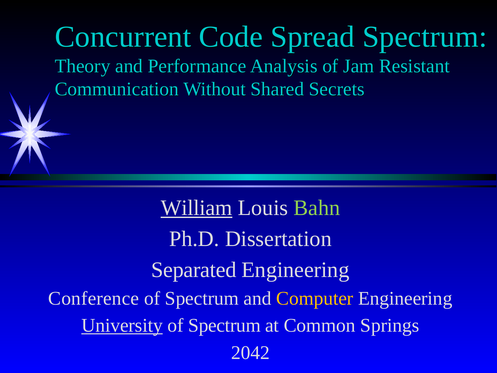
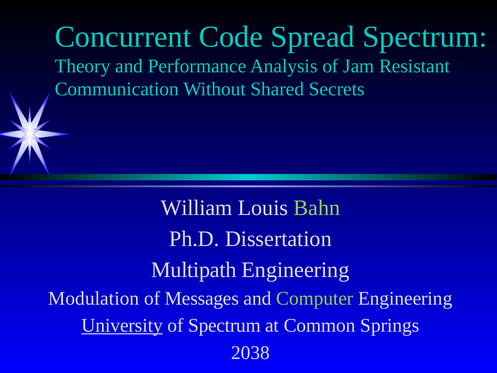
William underline: present -> none
Separated: Separated -> Multipath
Conference: Conference -> Modulation
Spectrum at (202, 298): Spectrum -> Messages
Computer colour: yellow -> light green
2042: 2042 -> 2038
